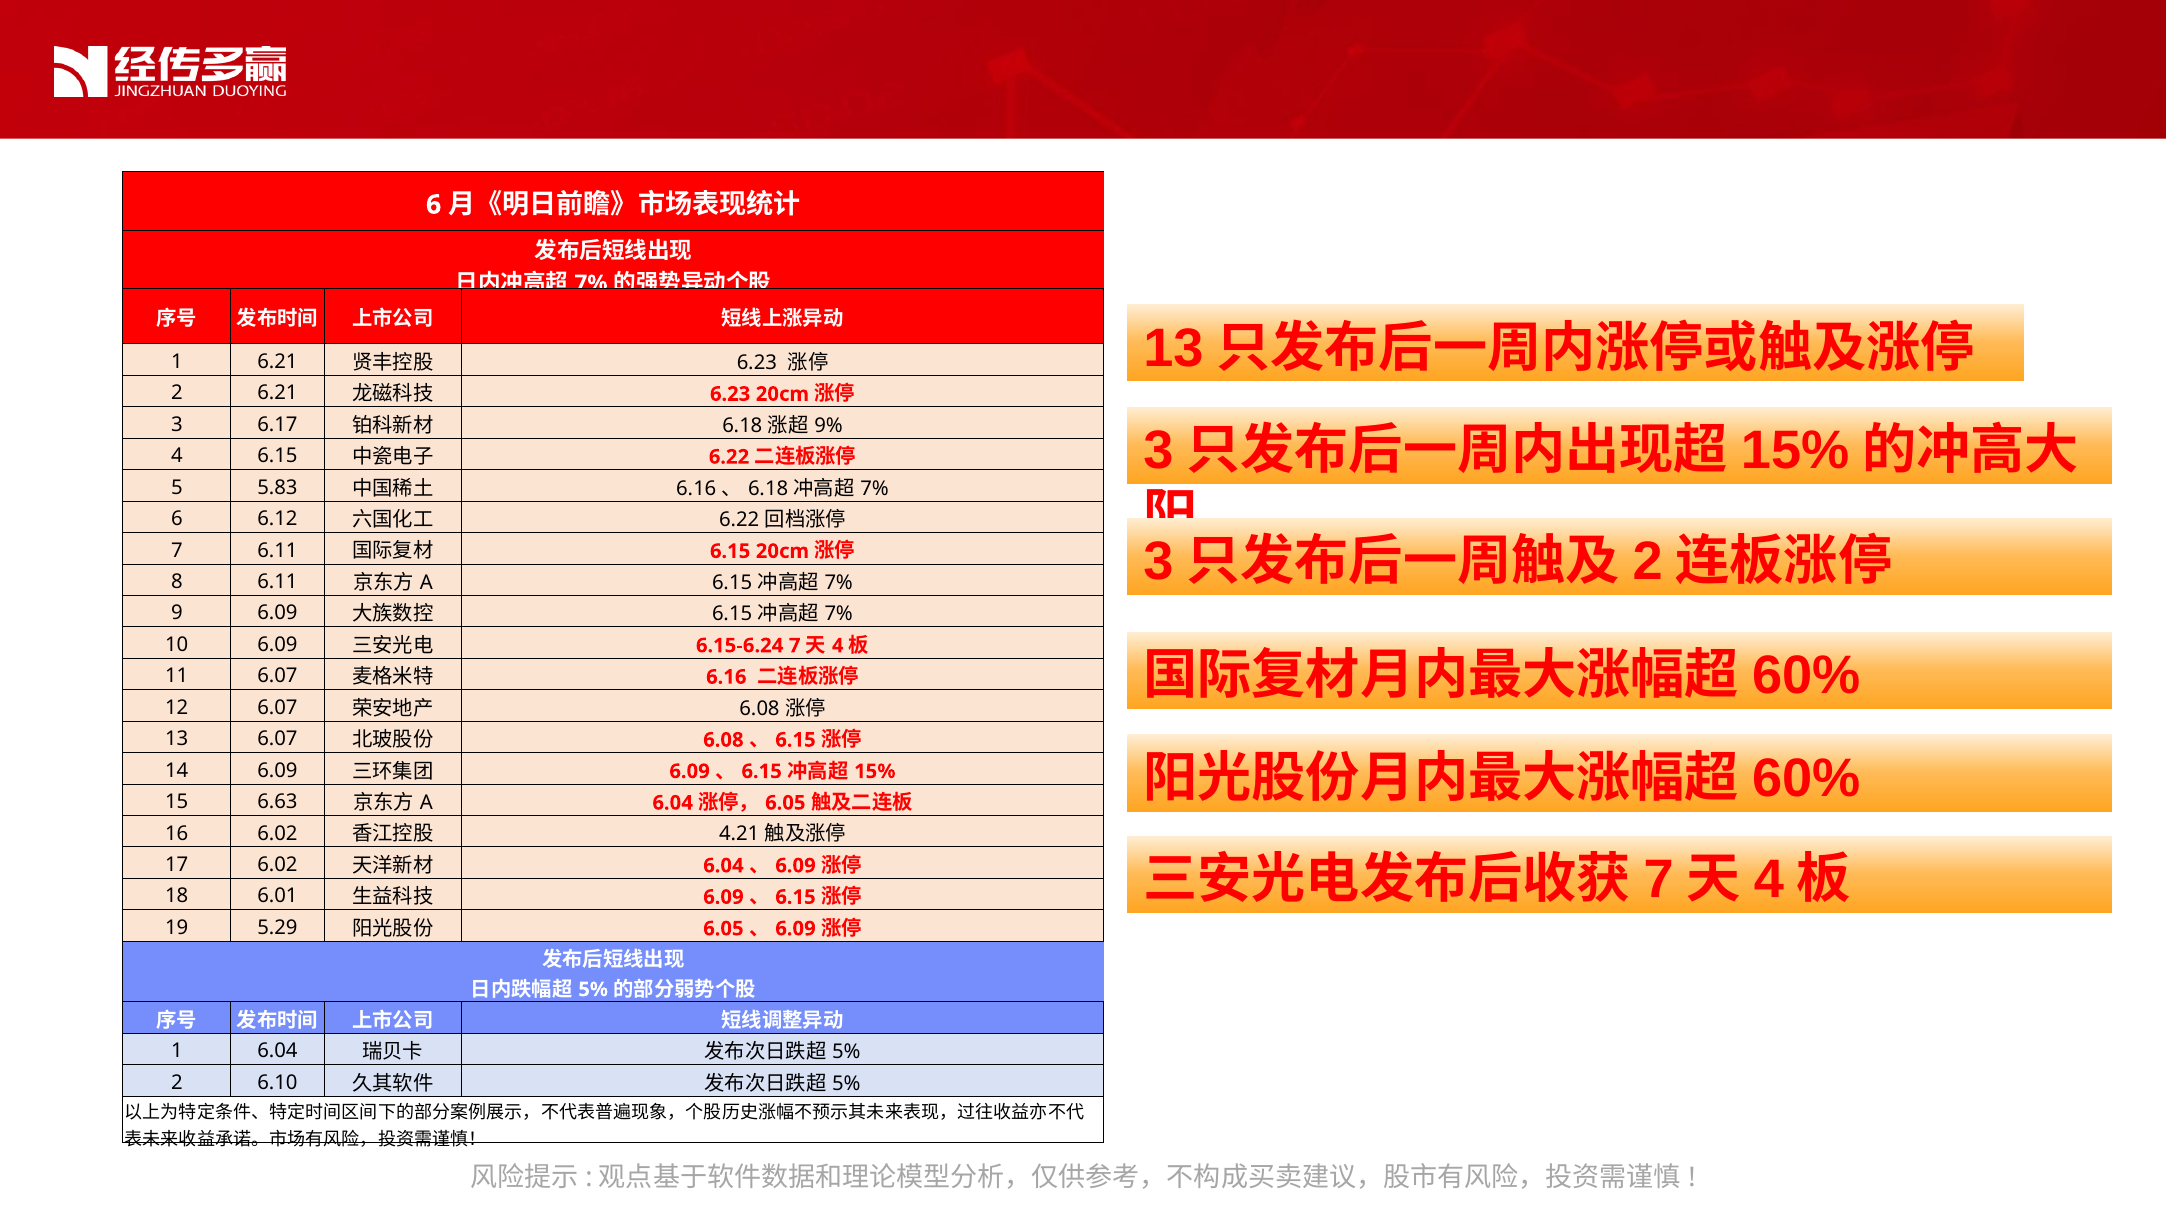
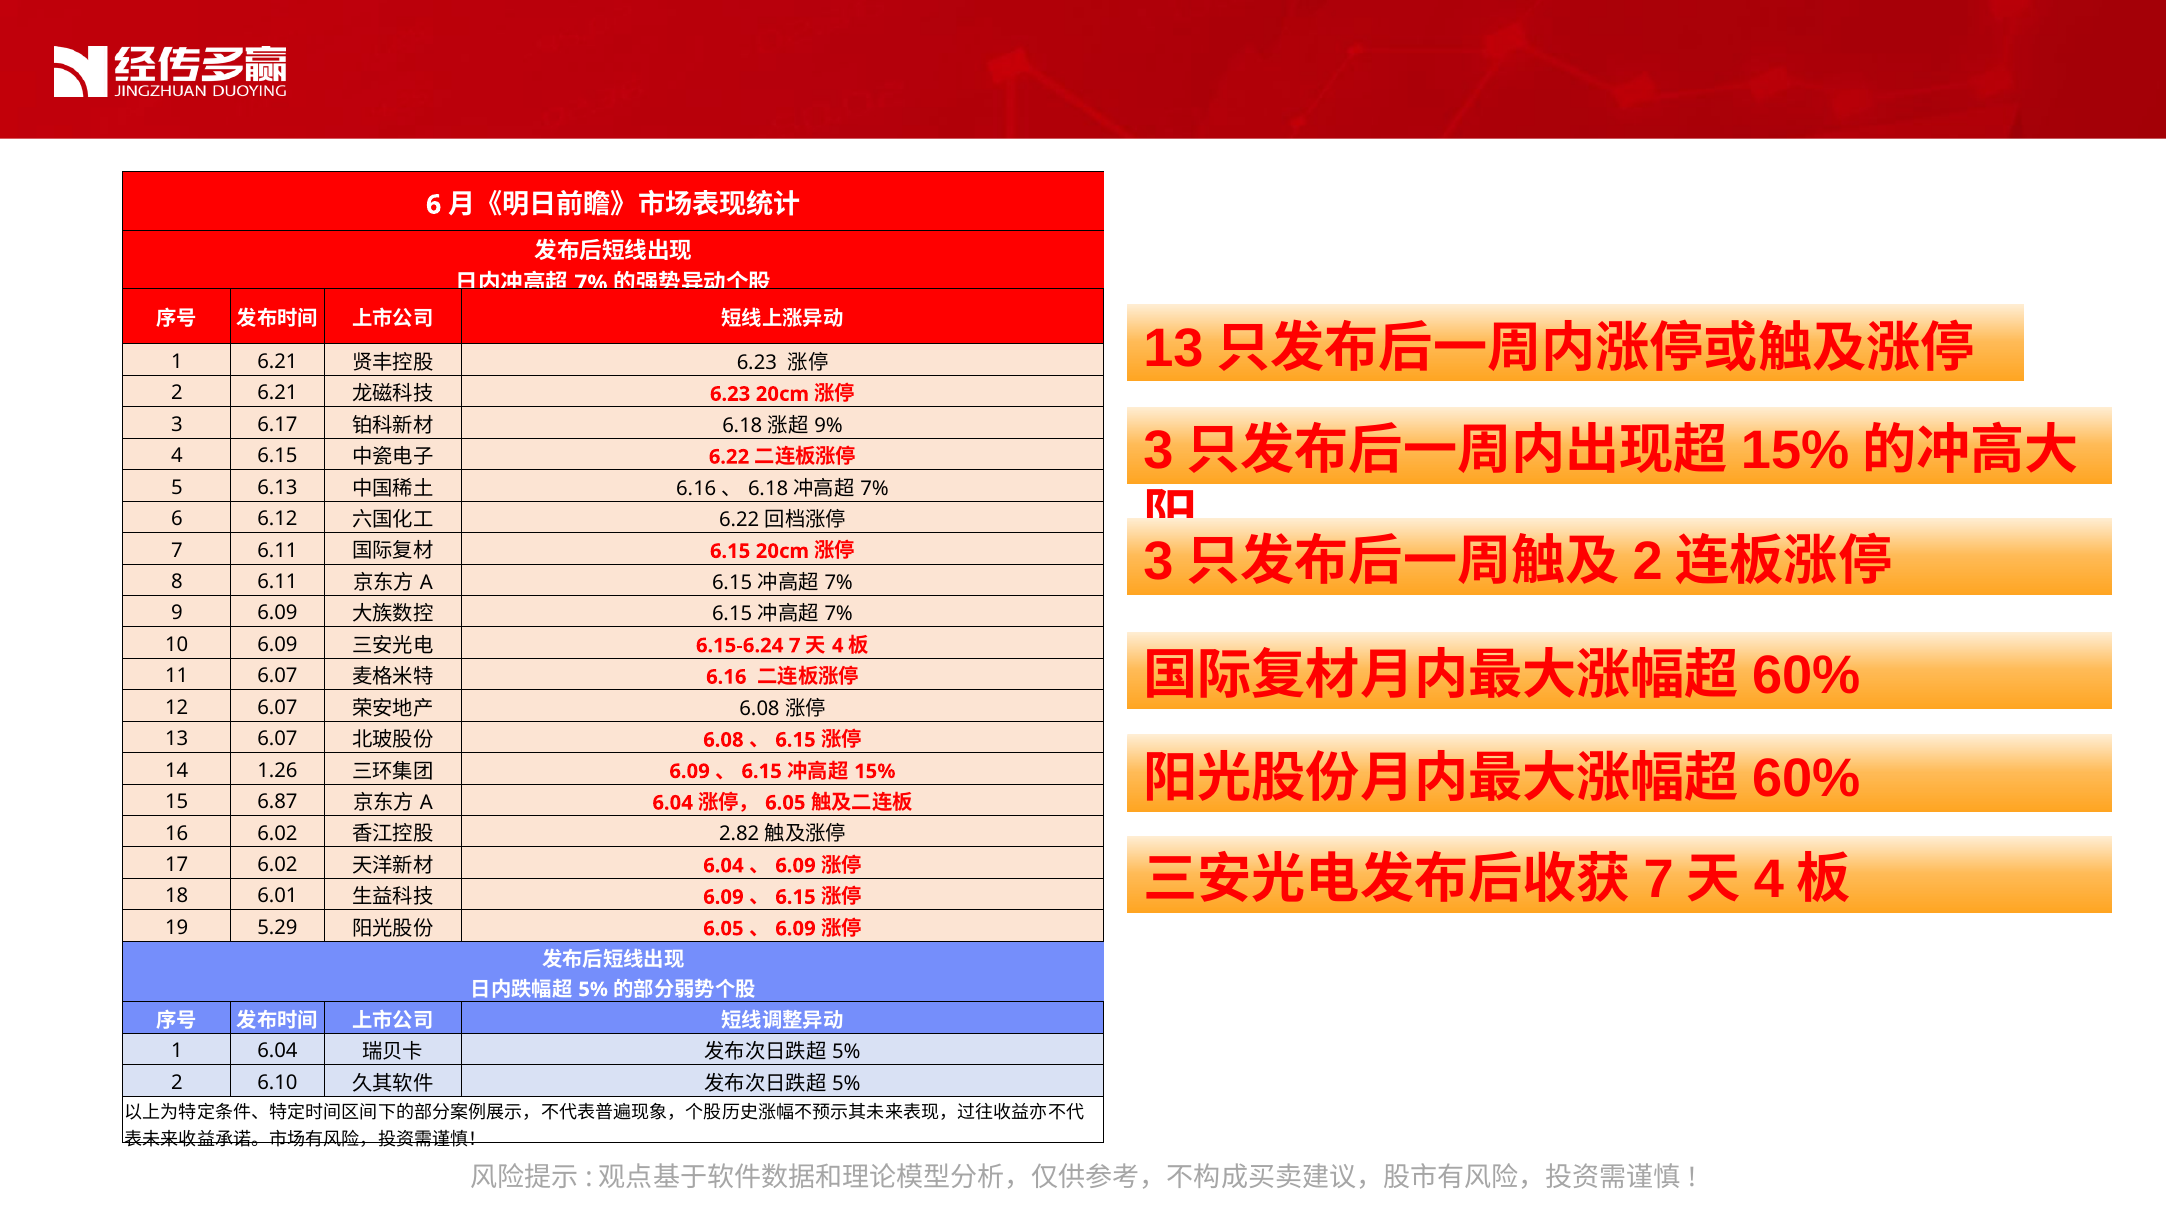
5.83: 5.83 -> 6.13
14 6.09: 6.09 -> 1.26
6.63: 6.63 -> 6.87
4.21: 4.21 -> 2.82
